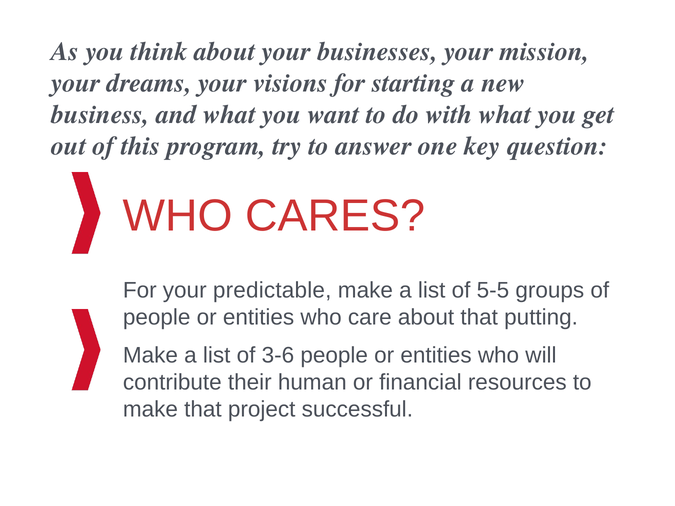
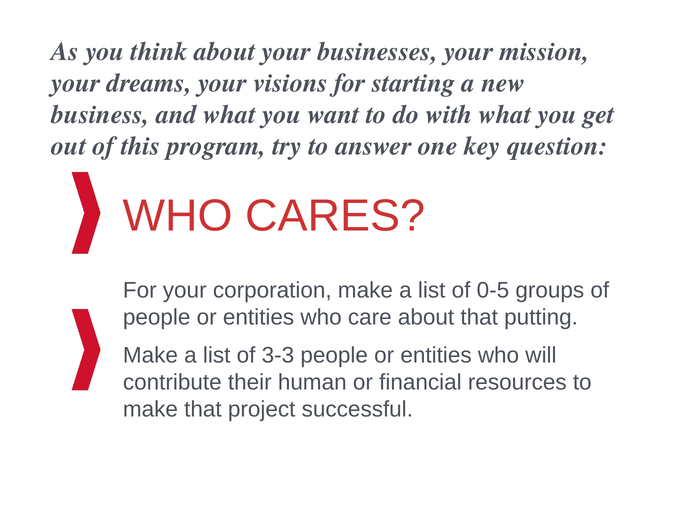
predictable: predictable -> corporation
5-5: 5-5 -> 0-5
3-6: 3-6 -> 3-3
